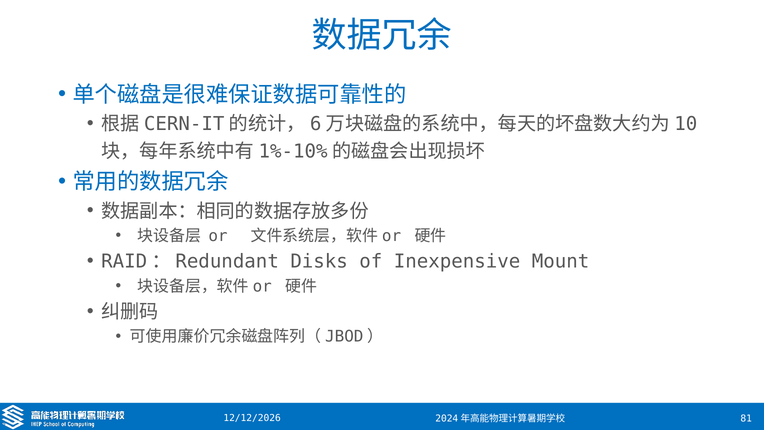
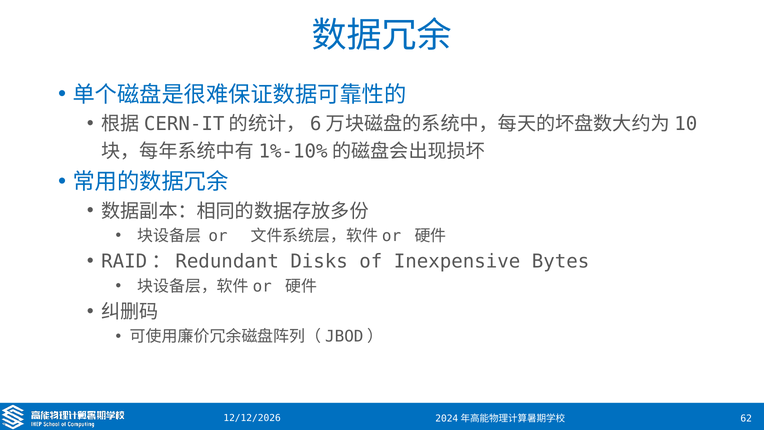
Mount: Mount -> Bytes
81: 81 -> 62
